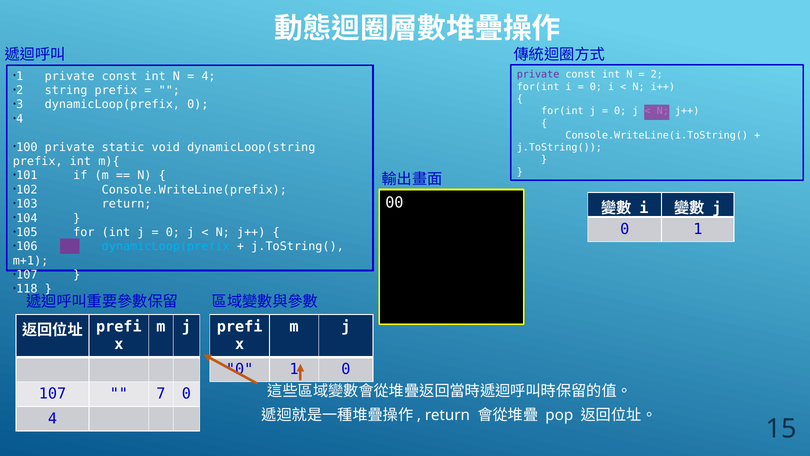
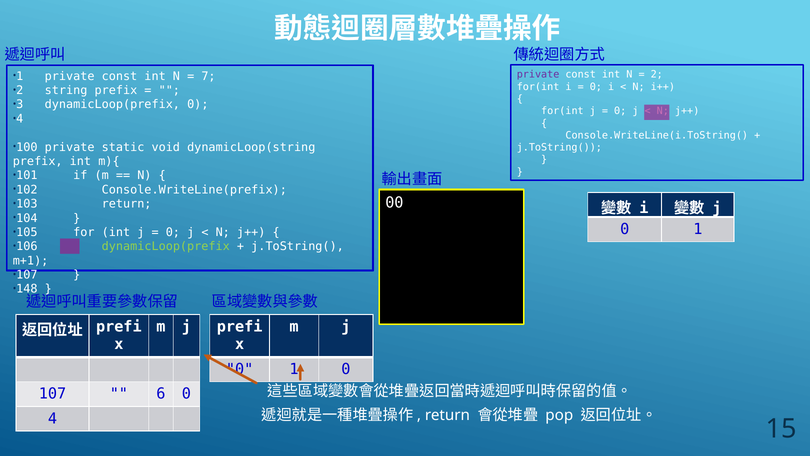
4 at (209, 76): 4 -> 7
dynamicLoop(prefix at (166, 246) colour: light blue -> light green
118: 118 -> 148
7: 7 -> 6
